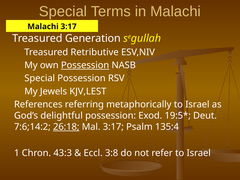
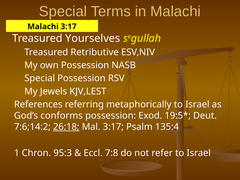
Generation: Generation -> Yourselves
Possession at (85, 65) underline: present -> none
delightful: delightful -> conforms
43:3: 43:3 -> 95:3
3:8: 3:8 -> 7:8
